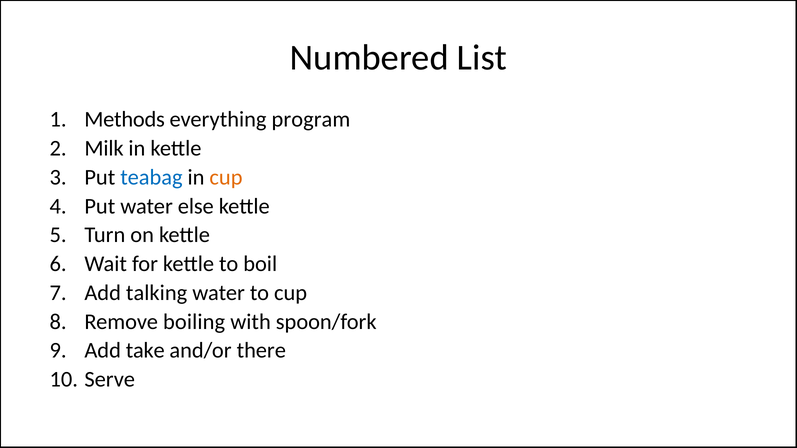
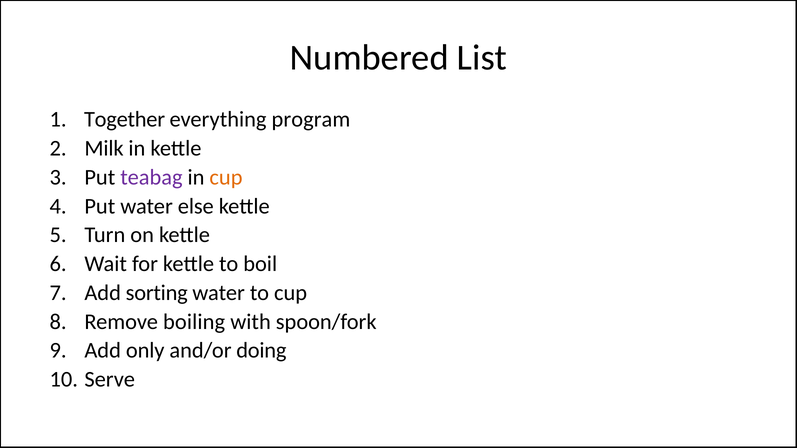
Methods: Methods -> Together
teabag colour: blue -> purple
talking: talking -> sorting
take: take -> only
there: there -> doing
